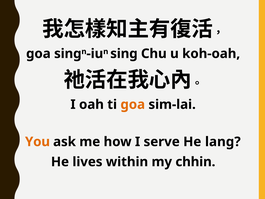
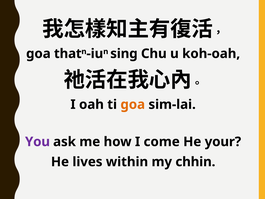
goa sing: sing -> that
You colour: orange -> purple
serve: serve -> come
lang: lang -> your
